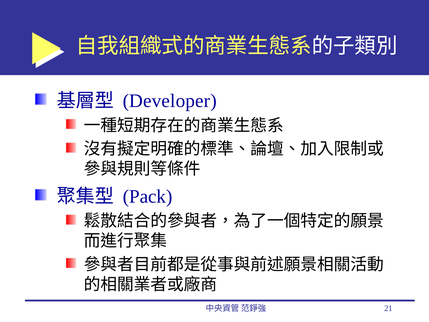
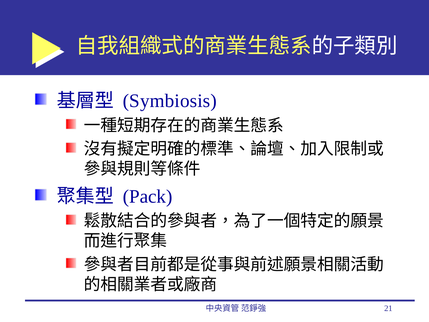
Developer: Developer -> Symbiosis
